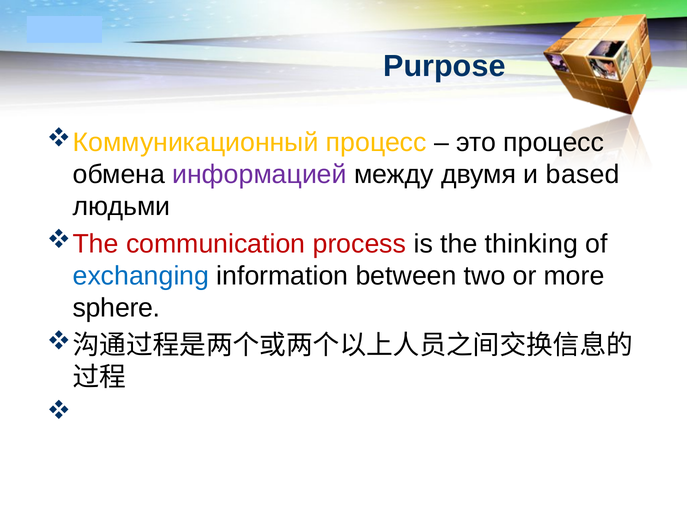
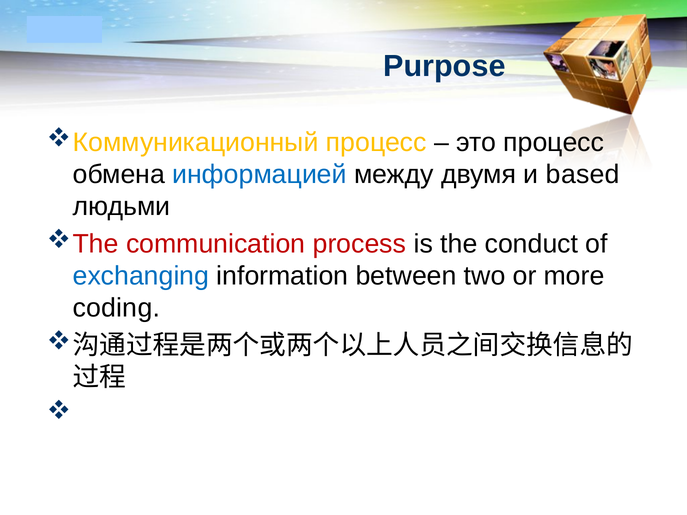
информацией colour: purple -> blue
thinking: thinking -> conduct
sphere: sphere -> coding
